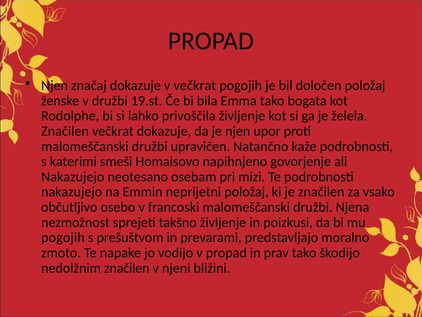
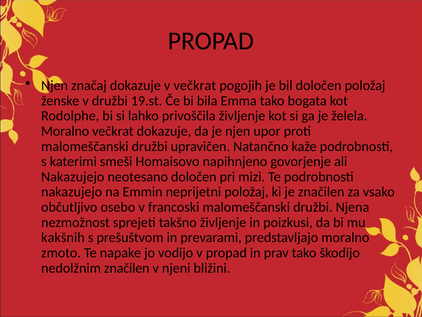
Značilen at (65, 131): Značilen -> Moralno
neotesano osebam: osebam -> določen
pogojih at (63, 237): pogojih -> kakšnih
